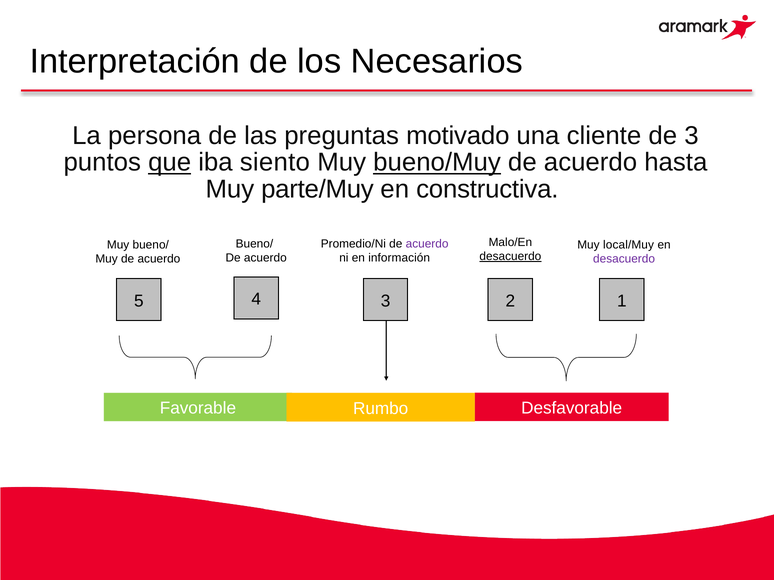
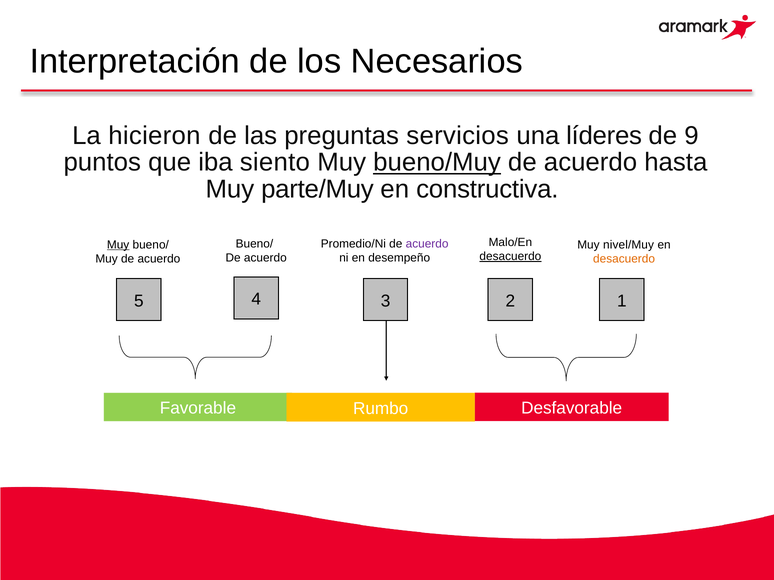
persona: persona -> hicieron
motivado: motivado -> servicios
cliente: cliente -> líderes
de 3: 3 -> 9
que underline: present -> none
Muy at (118, 245) underline: none -> present
local/Muy: local/Muy -> nivel/Muy
información: información -> desempeño
desacuerdo at (624, 259) colour: purple -> orange
